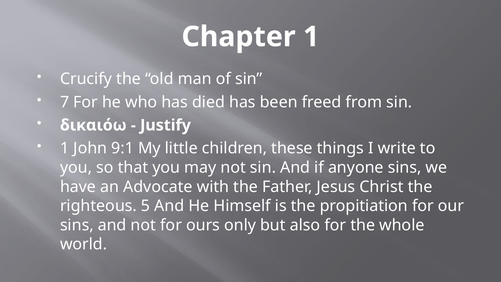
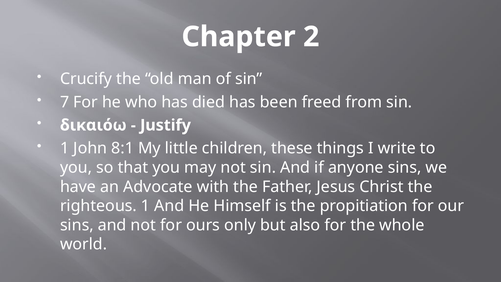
Chapter 1: 1 -> 2
9:1: 9:1 -> 8:1
righteous 5: 5 -> 1
